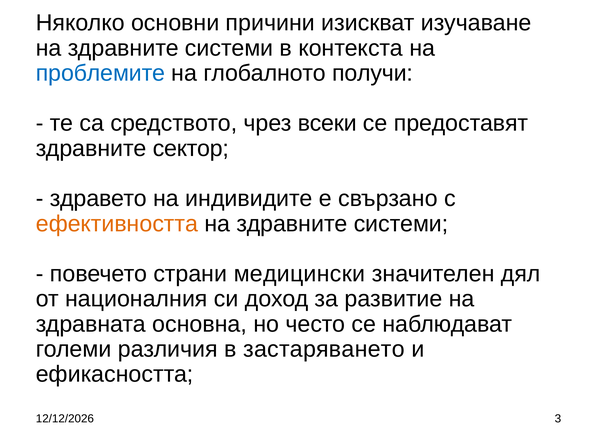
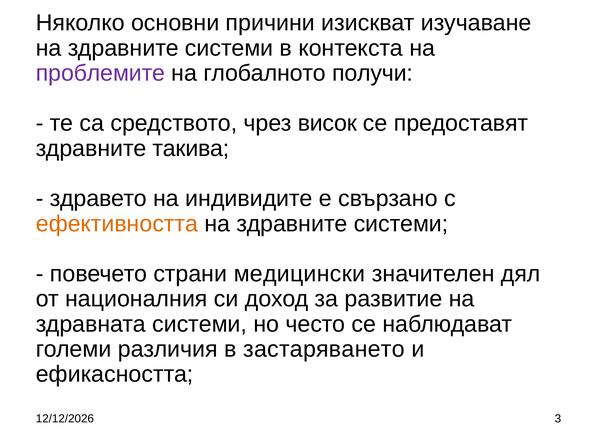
проблемите colour: blue -> purple
всеки: всеки -> висок
сектор: сектор -> такива
здравната основна: основна -> системи
